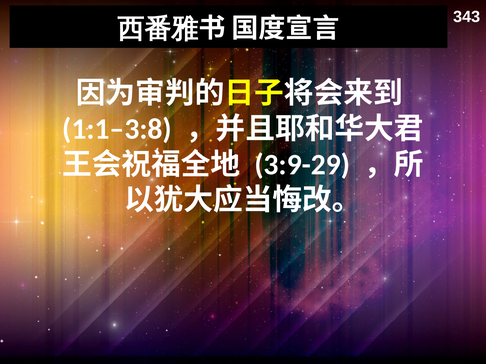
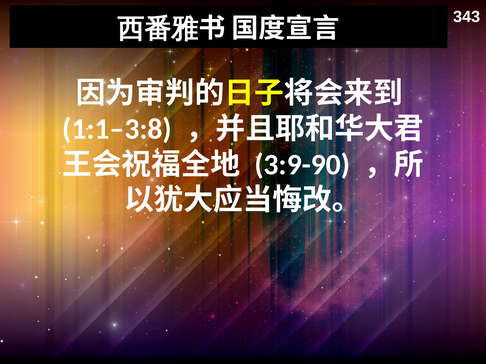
3:9-29: 3:9-29 -> 3:9-90
